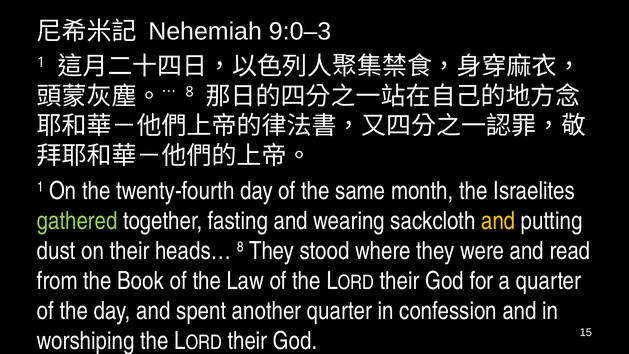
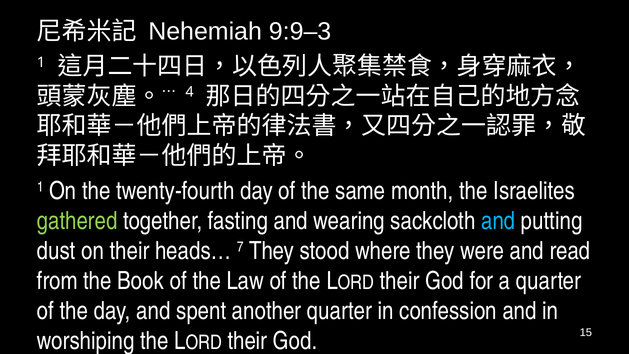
9:0–3: 9:0–3 -> 9:9–3
8 at (190, 92): 8 -> 4
and at (498, 221) colour: yellow -> light blue
heads… 8: 8 -> 7
